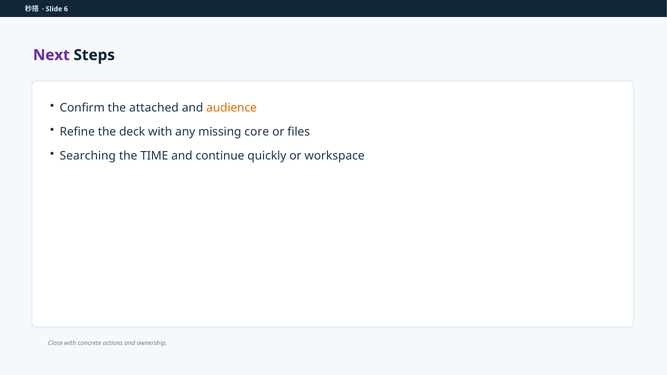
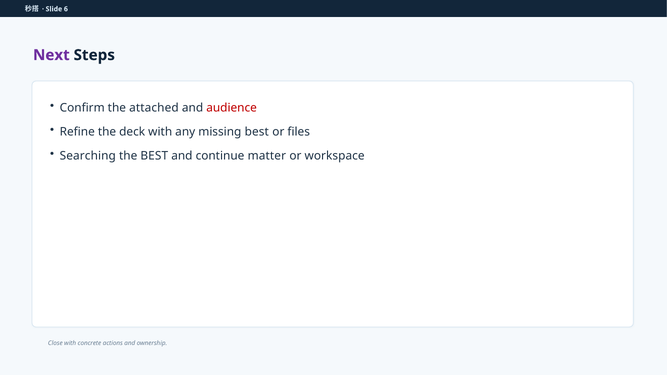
audience colour: orange -> red
missing core: core -> best
the TIME: TIME -> BEST
quickly: quickly -> matter
